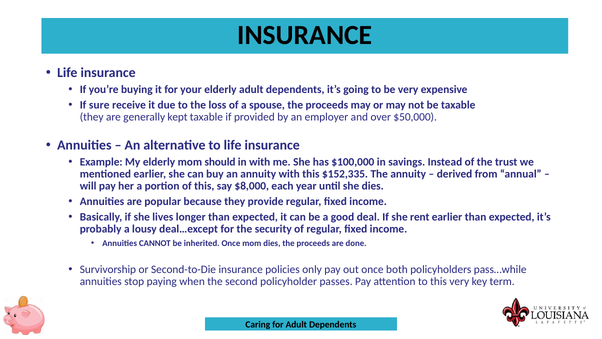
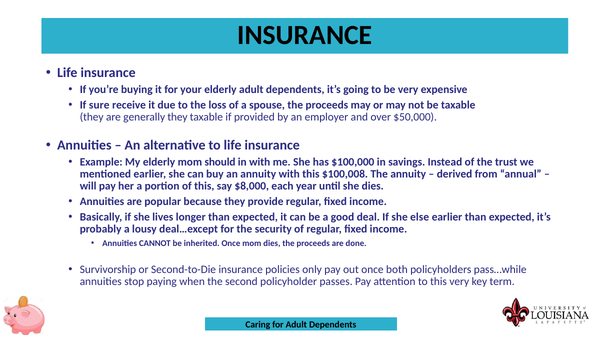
generally kept: kept -> they
$152,335: $152,335 -> $100,008
rent: rent -> else
